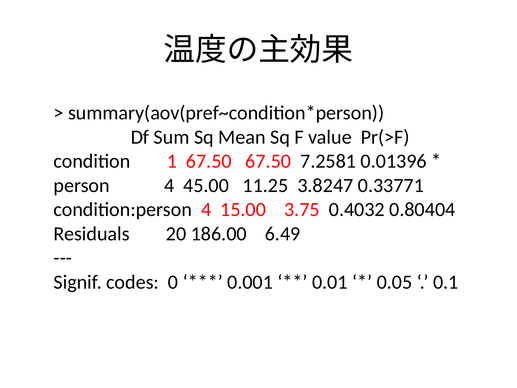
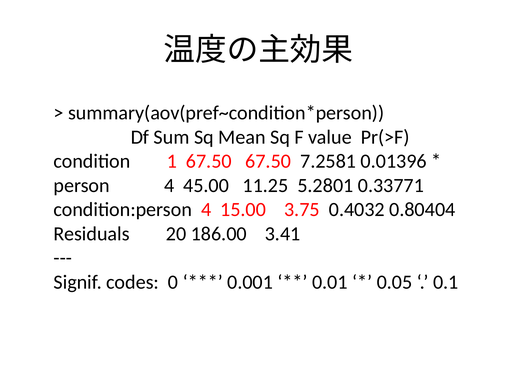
3.8247: 3.8247 -> 5.2801
6.49: 6.49 -> 3.41
